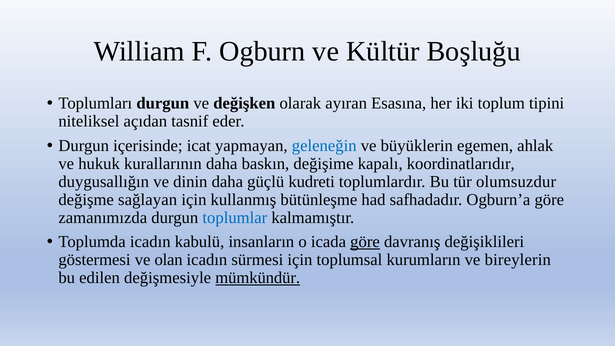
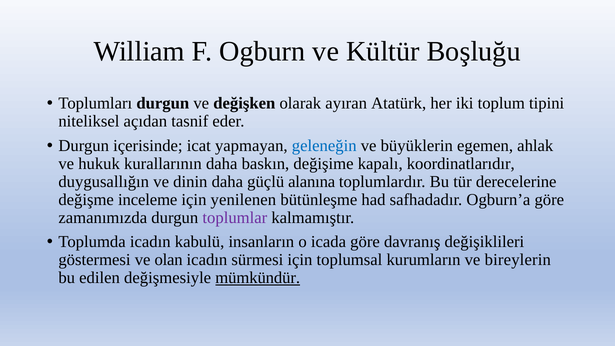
Esasına: Esasına -> Atatürk
kudreti: kudreti -> alanına
olumsuzdur: olumsuzdur -> derecelerine
sağlayan: sağlayan -> inceleme
kullanmış: kullanmış -> yenilenen
toplumlar colour: blue -> purple
göre at (365, 242) underline: present -> none
